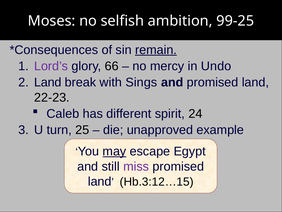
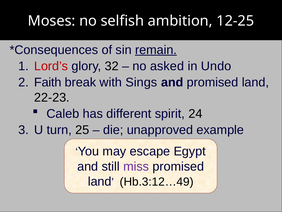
99-25: 99-25 -> 12-25
Lord’s colour: purple -> red
66: 66 -> 32
mercy: mercy -> asked
Land at (48, 82): Land -> Faith
may underline: present -> none
Hb.3:12…15: Hb.3:12…15 -> Hb.3:12…49
